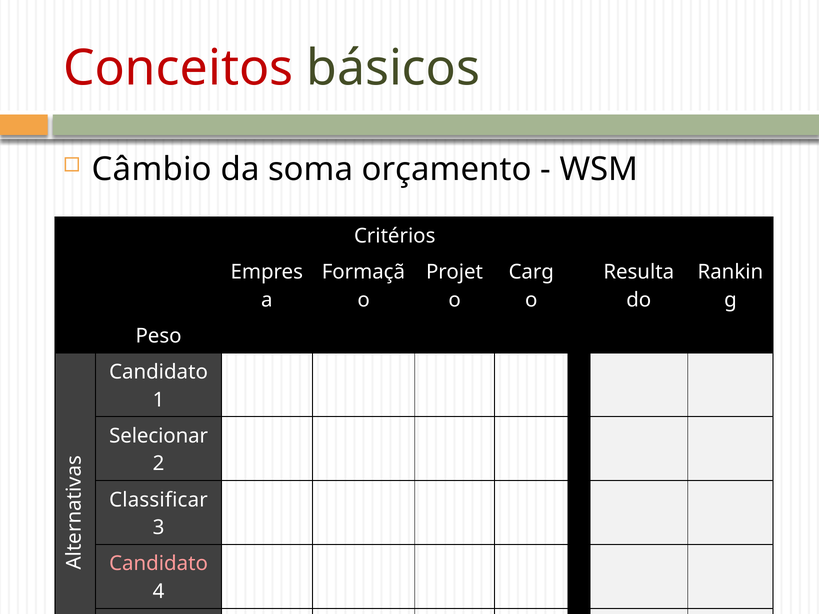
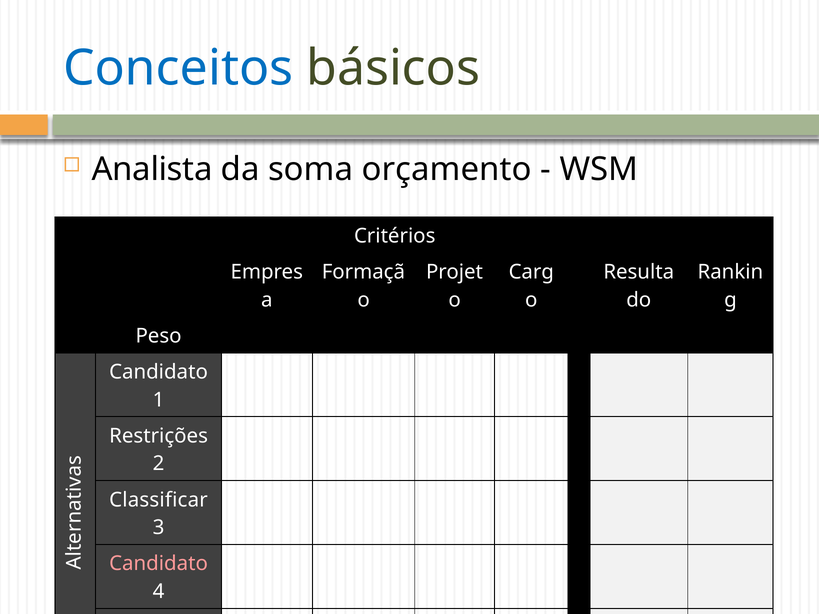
Conceitos colour: red -> blue
Câmbio: Câmbio -> Analista
Selecionar: Selecionar -> Restrições
